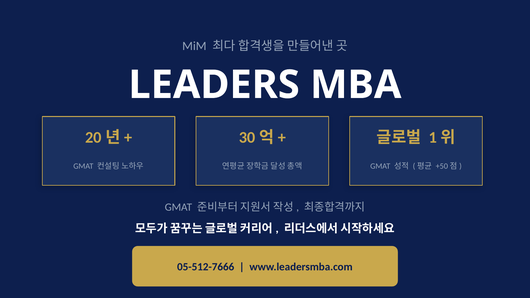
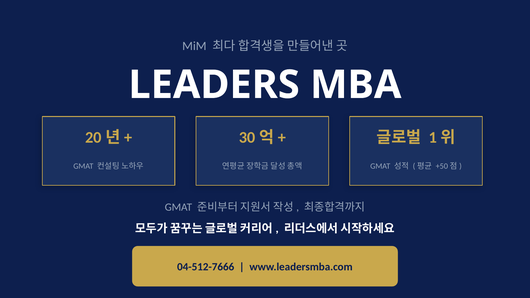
05-512-7666: 05-512-7666 -> 04-512-7666
